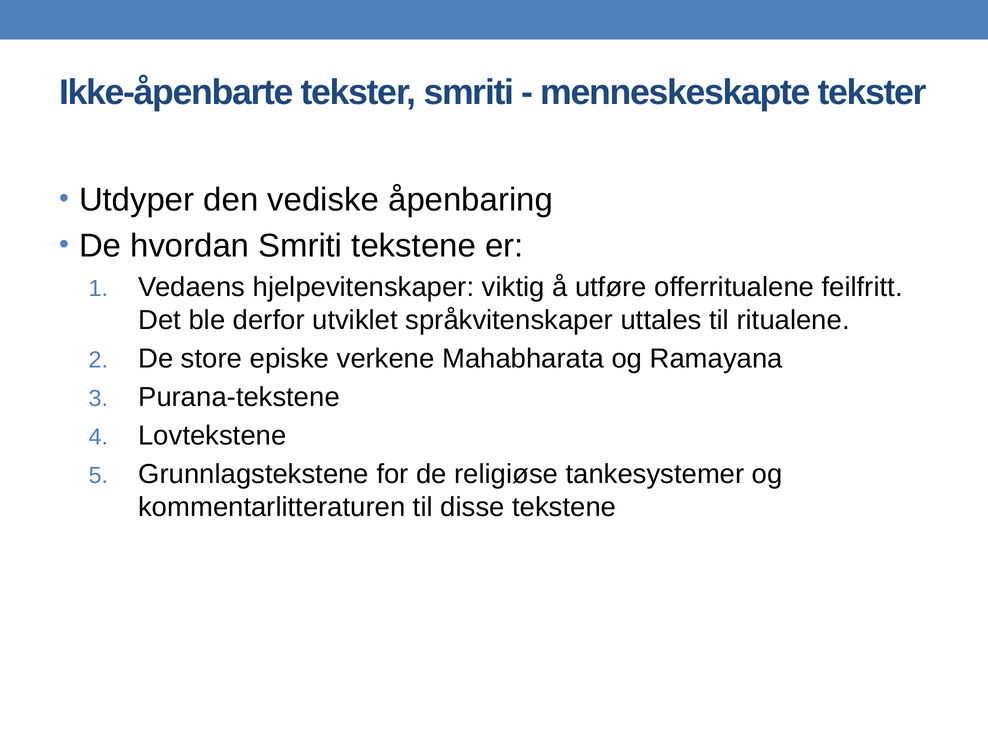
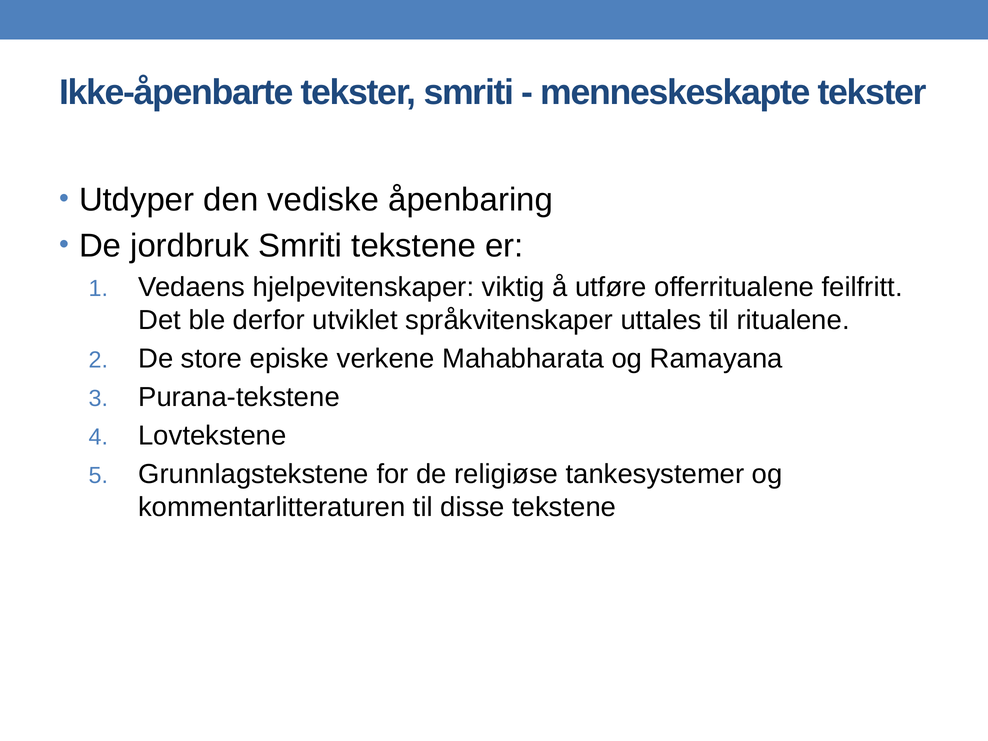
hvordan: hvordan -> jordbruk
